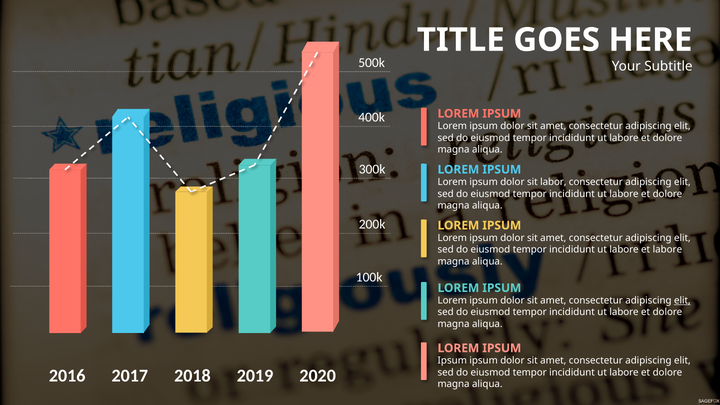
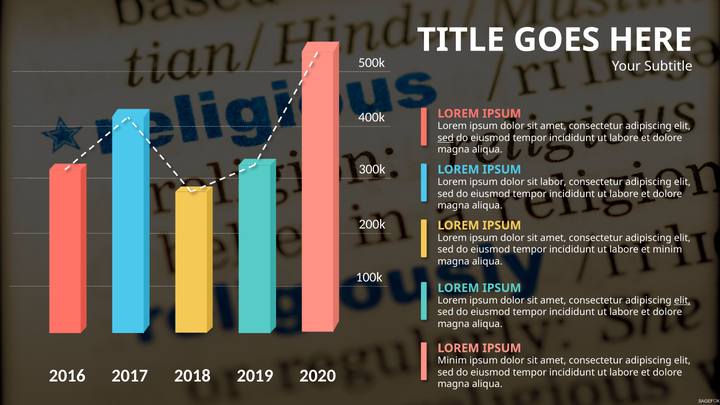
sed at (446, 138) underline: none -> present
et labore: labore -> minim
Ipsum at (452, 361): Ipsum -> Minim
